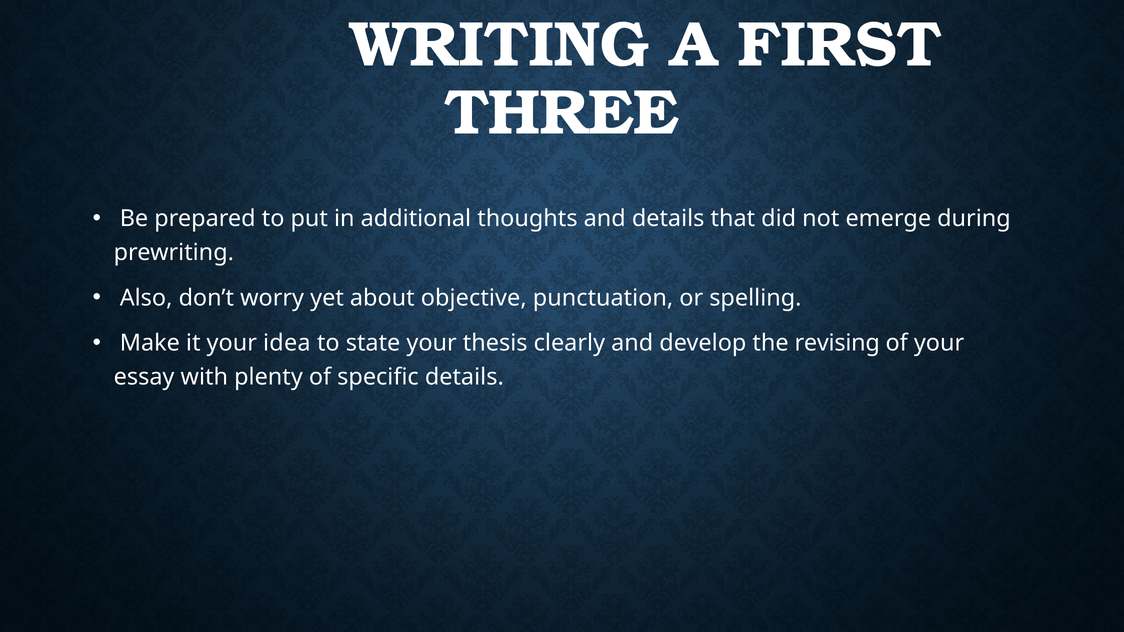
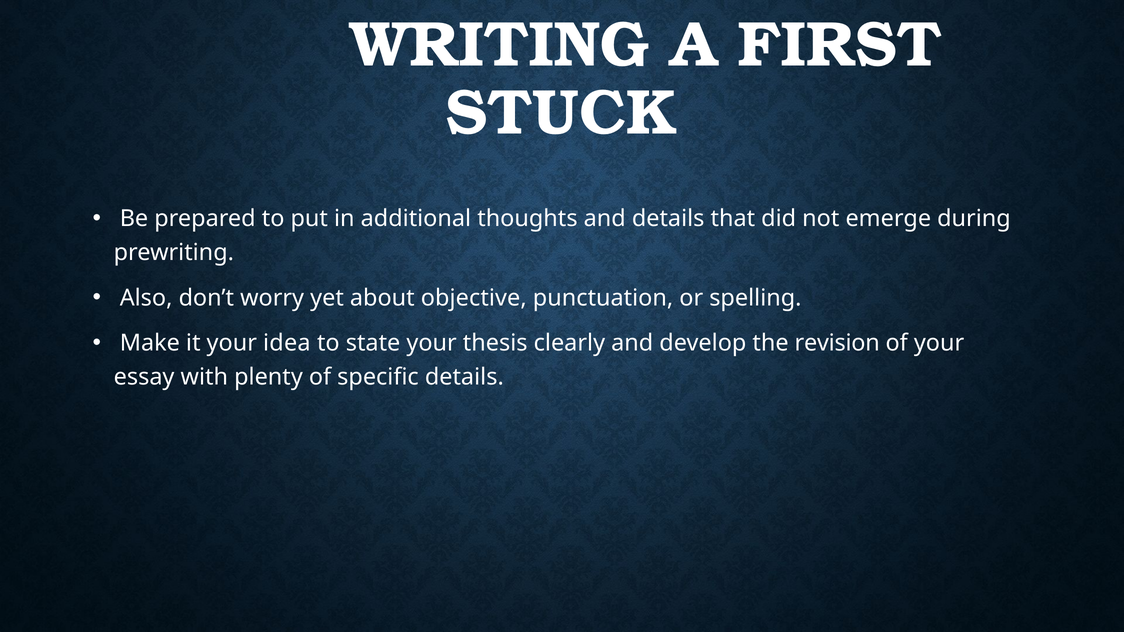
THREE: THREE -> STUCK
revising: revising -> revision
